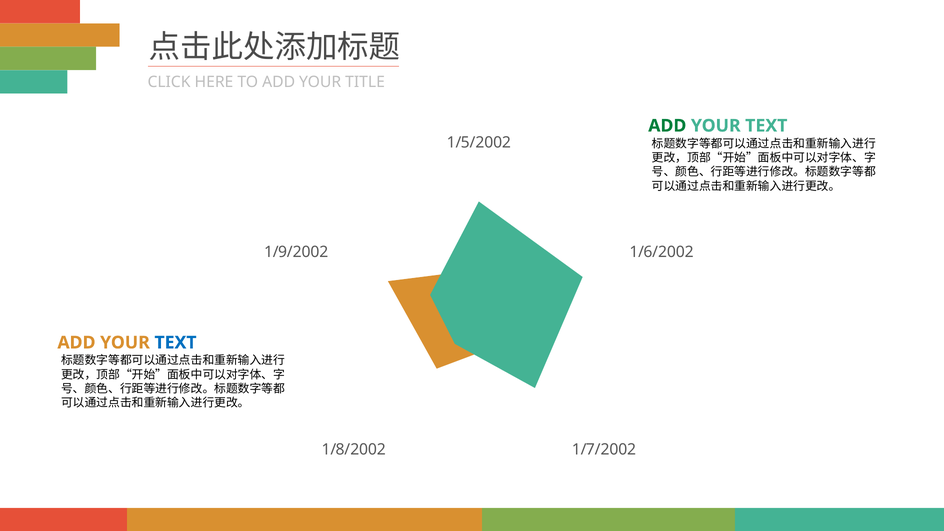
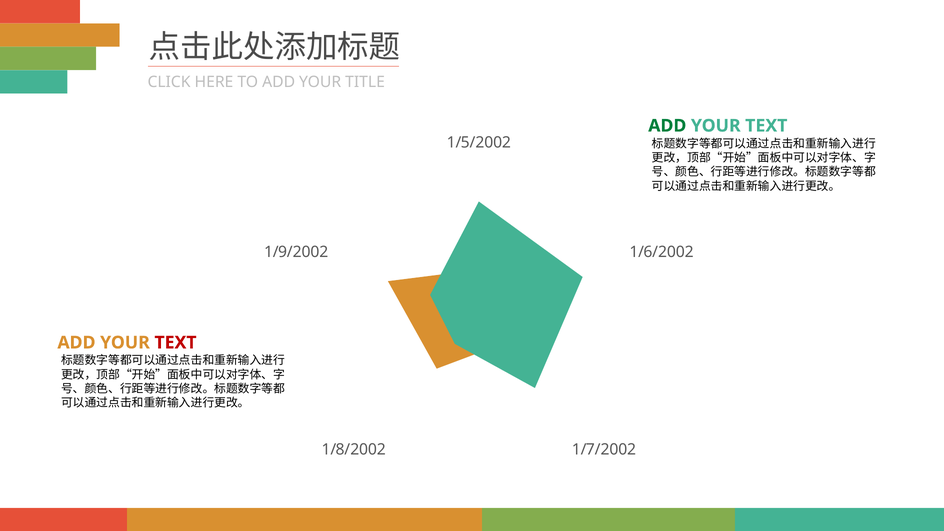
TEXT at (176, 343) colour: blue -> red
